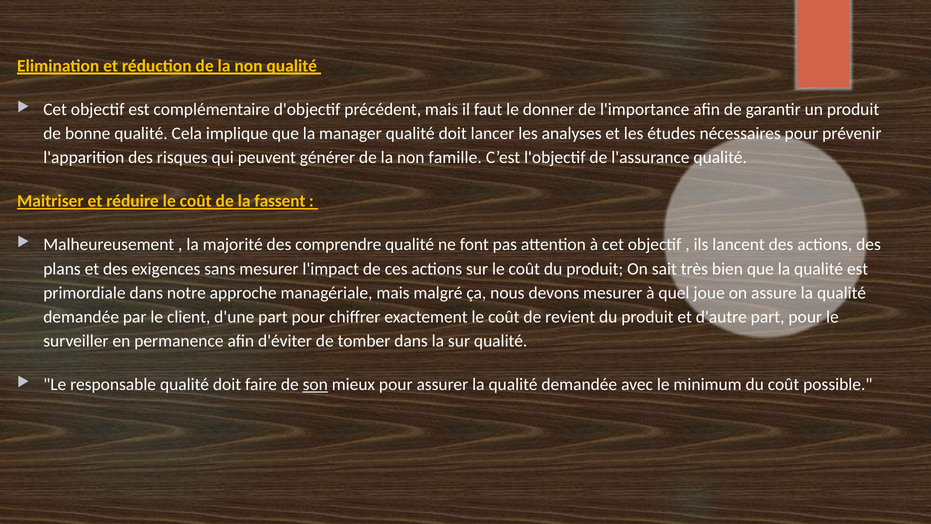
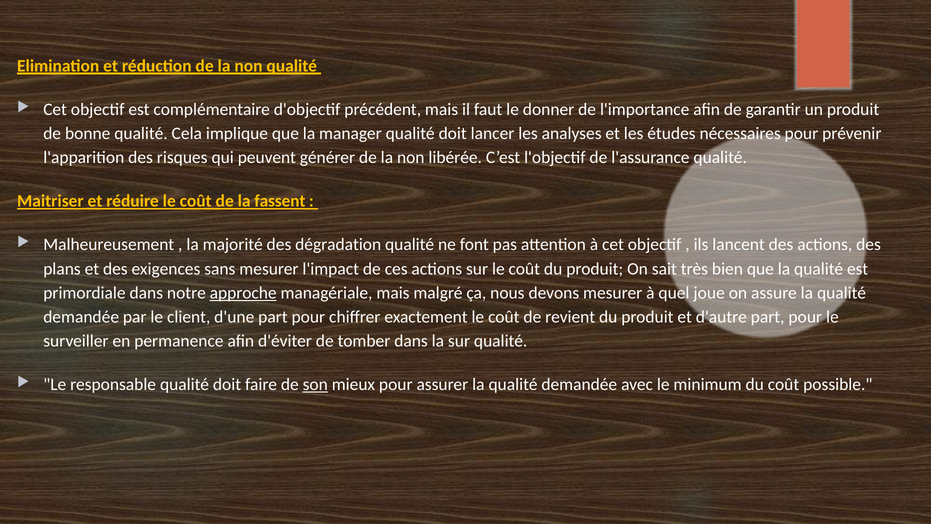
famille: famille -> libérée
comprendre: comprendre -> dégradation
approche underline: none -> present
